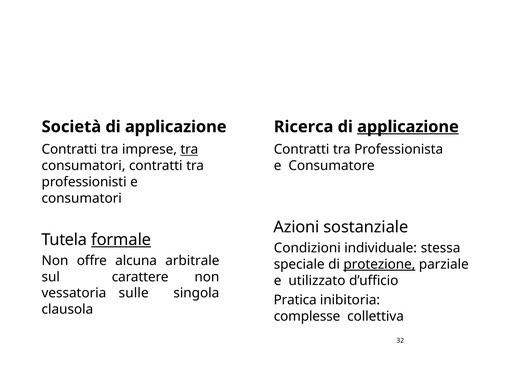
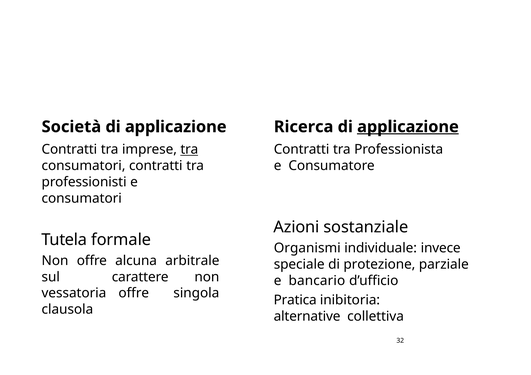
formale underline: present -> none
Condizioni: Condizioni -> Organismi
stessa: stessa -> invece
protezione underline: present -> none
utilizzato: utilizzato -> bancario
vessatoria sulle: sulle -> offre
complesse: complesse -> alternative
